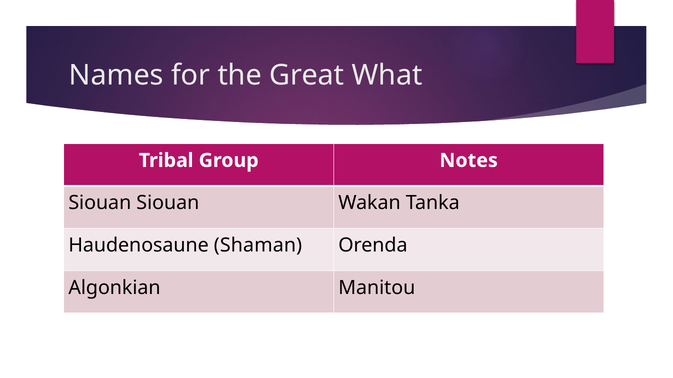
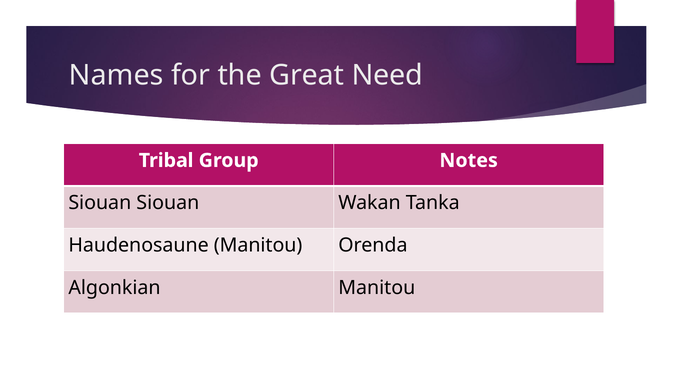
What: What -> Need
Haudenosaune Shaman: Shaman -> Manitou
